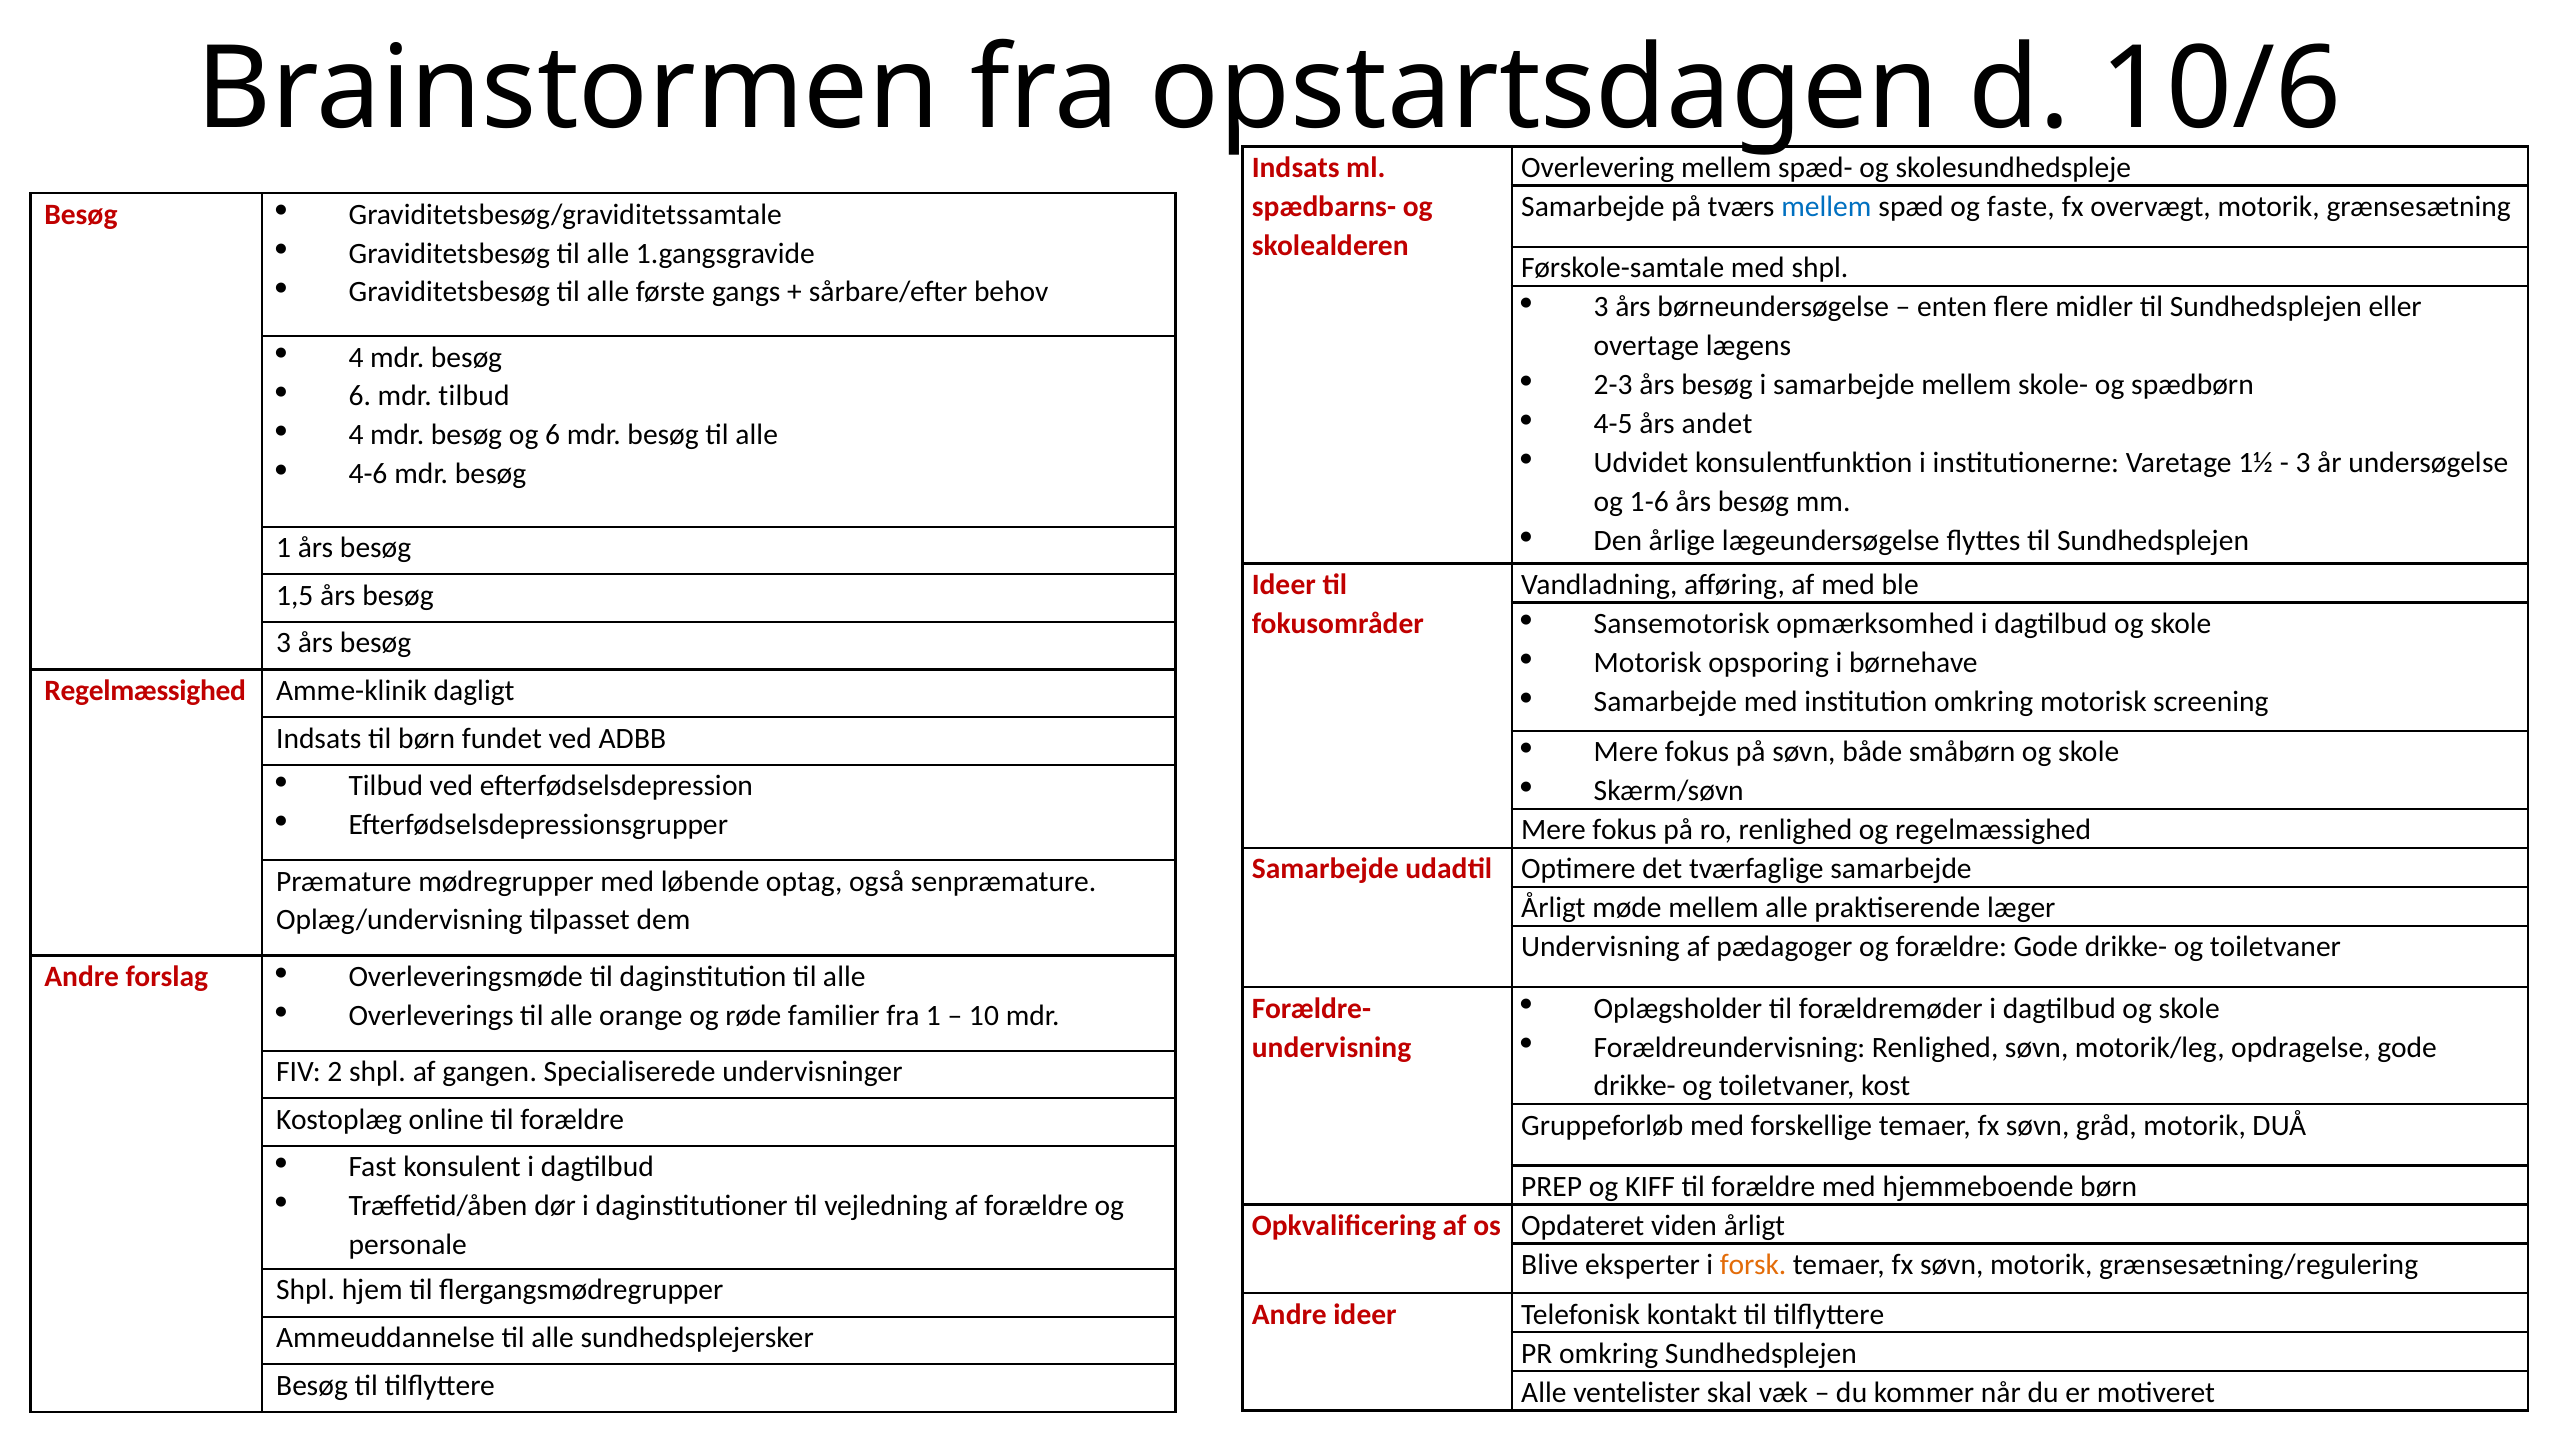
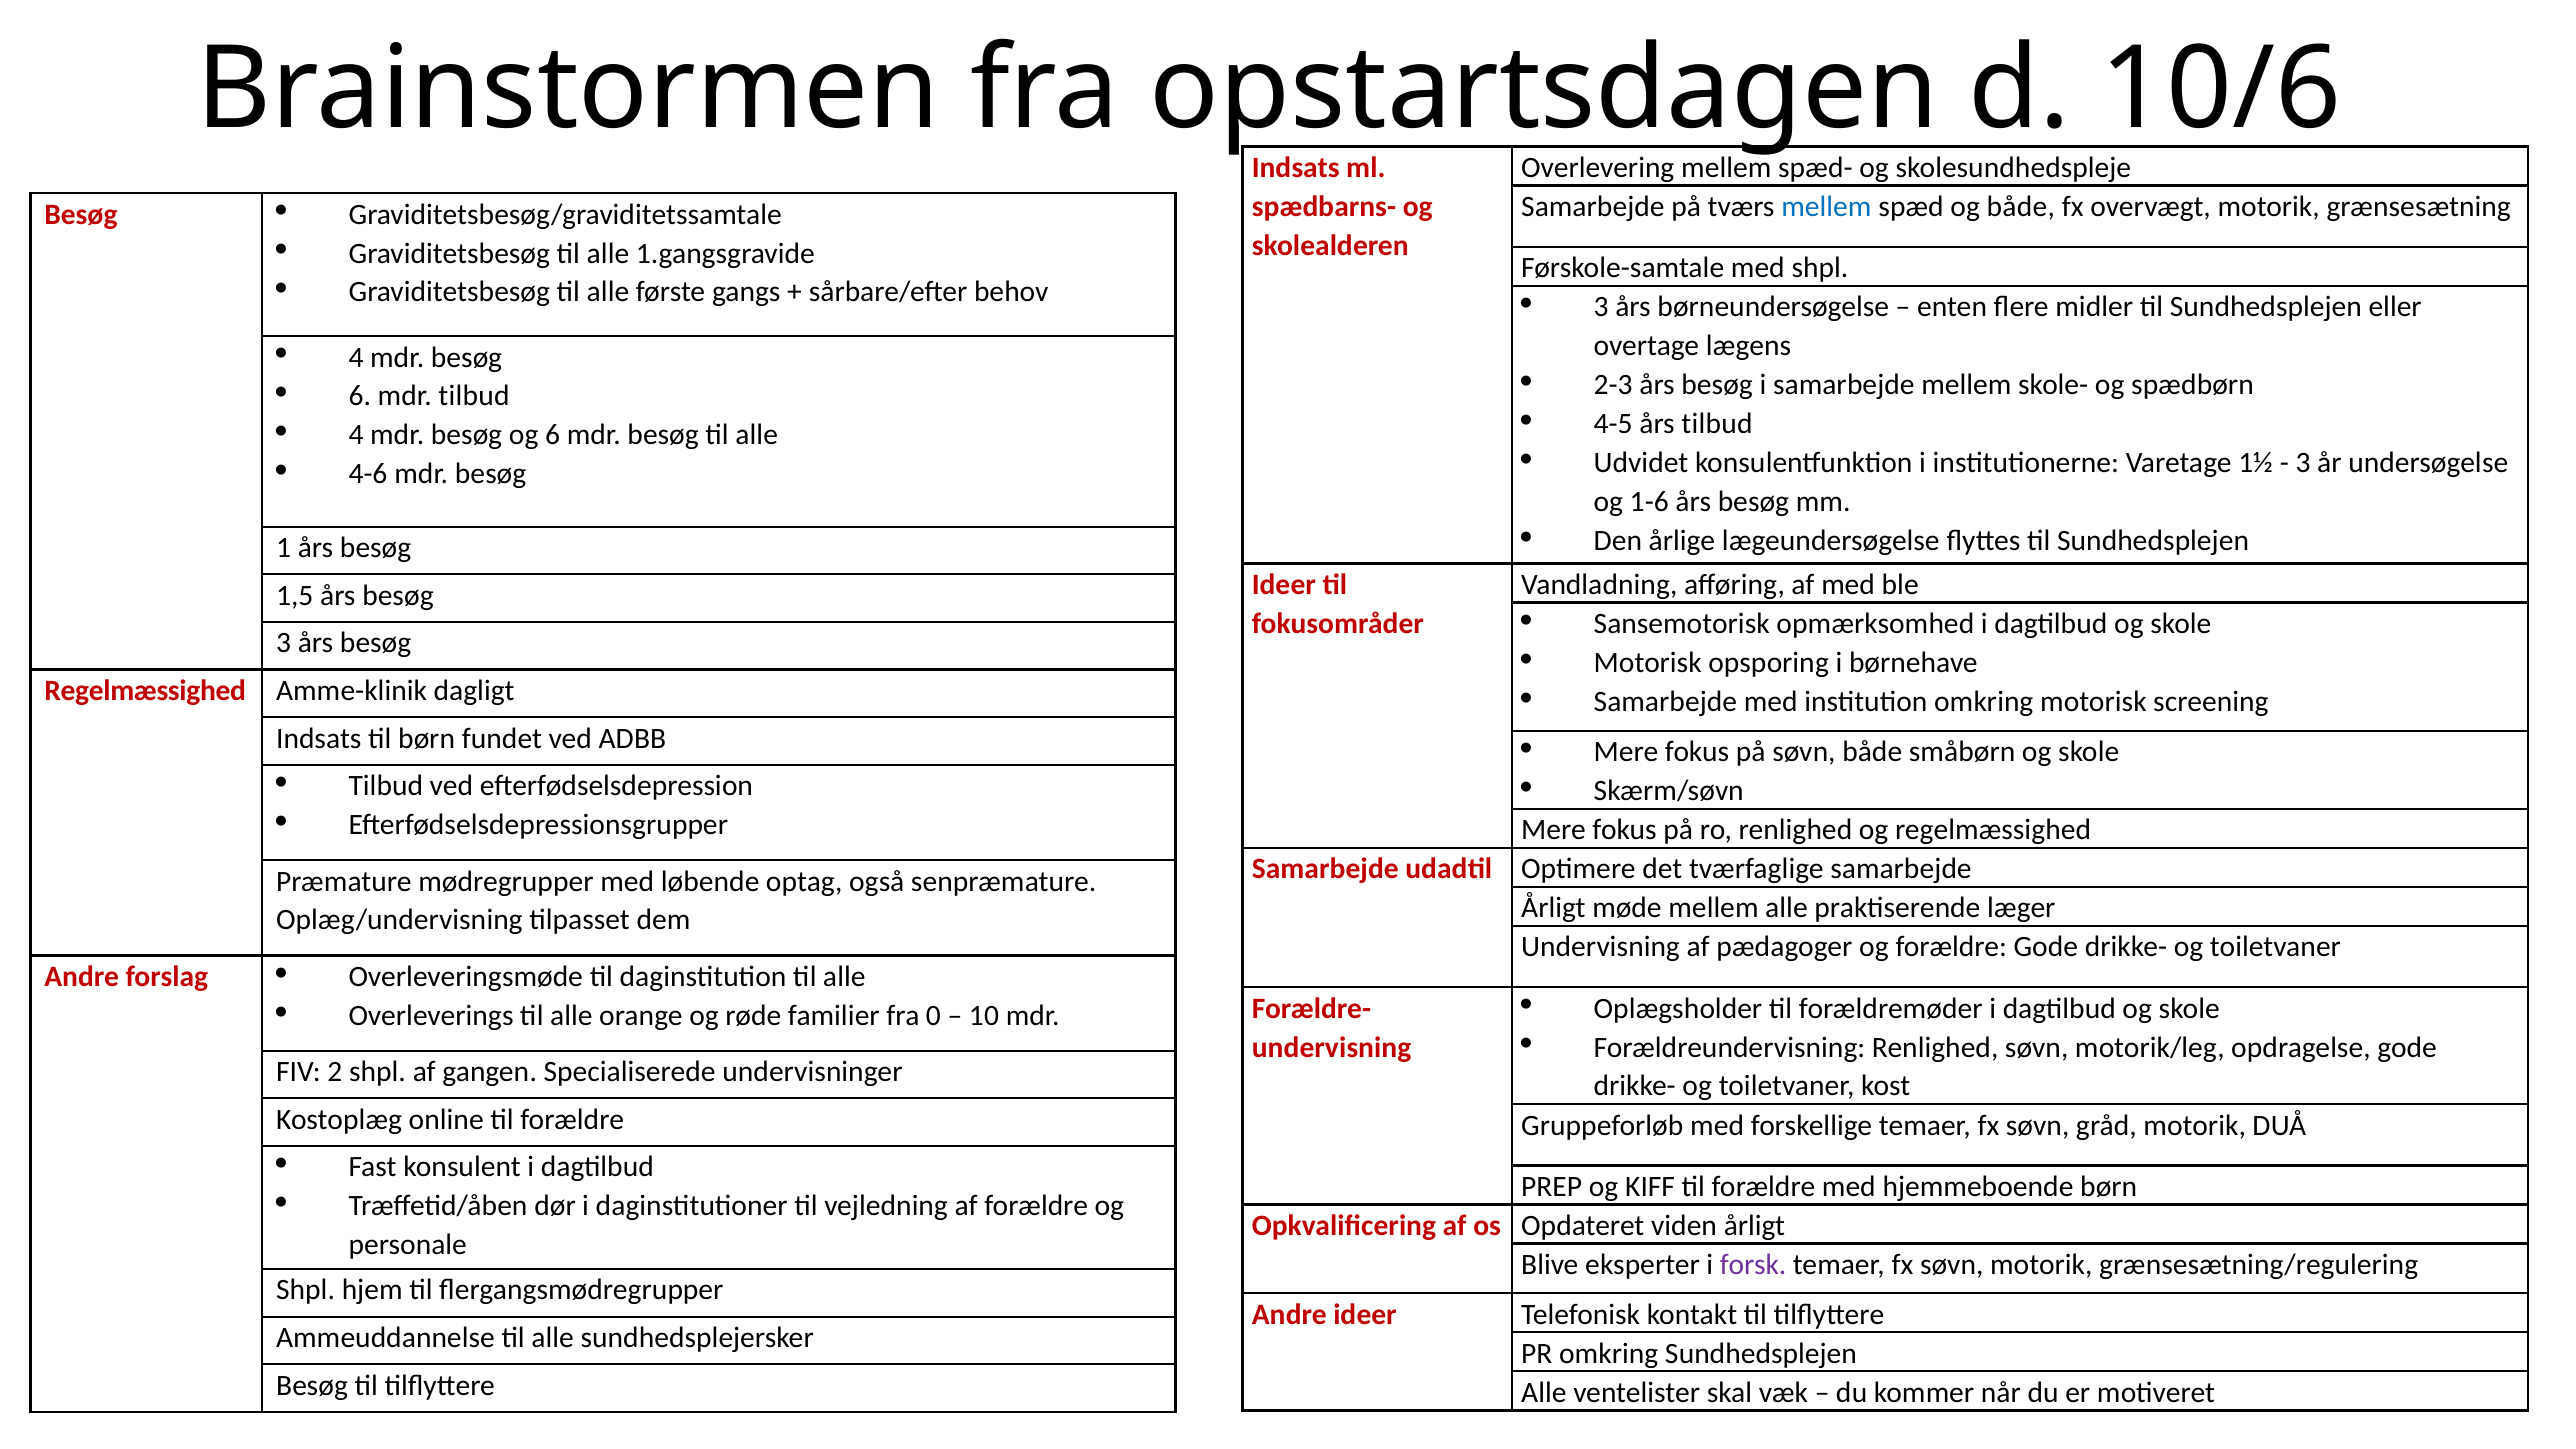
og faste: faste -> både
års andet: andet -> tilbud
fra 1: 1 -> 0
forsk colour: orange -> purple
